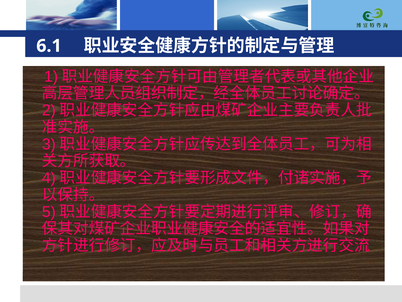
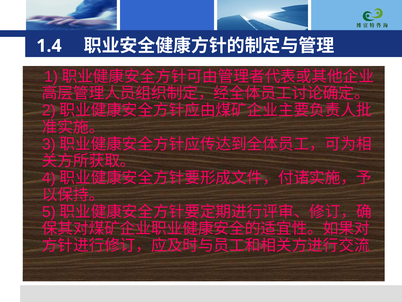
6.1: 6.1 -> 1.4
